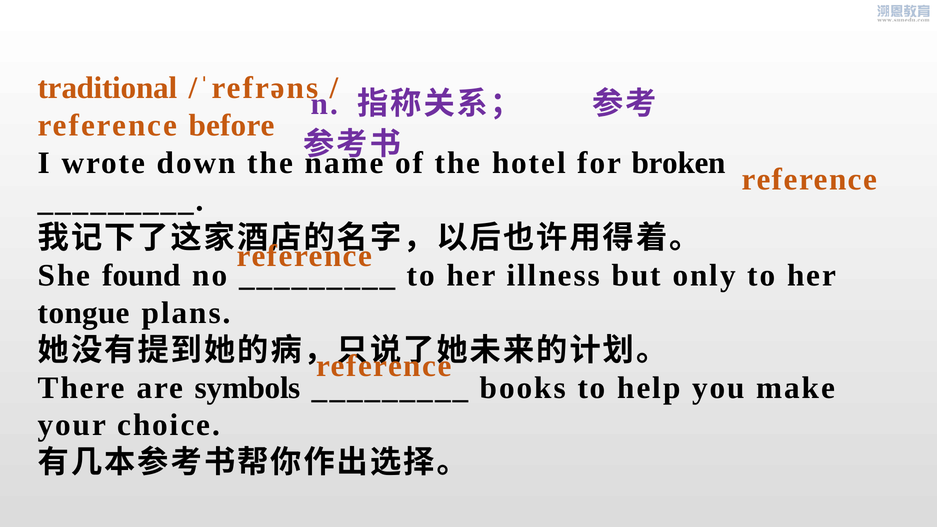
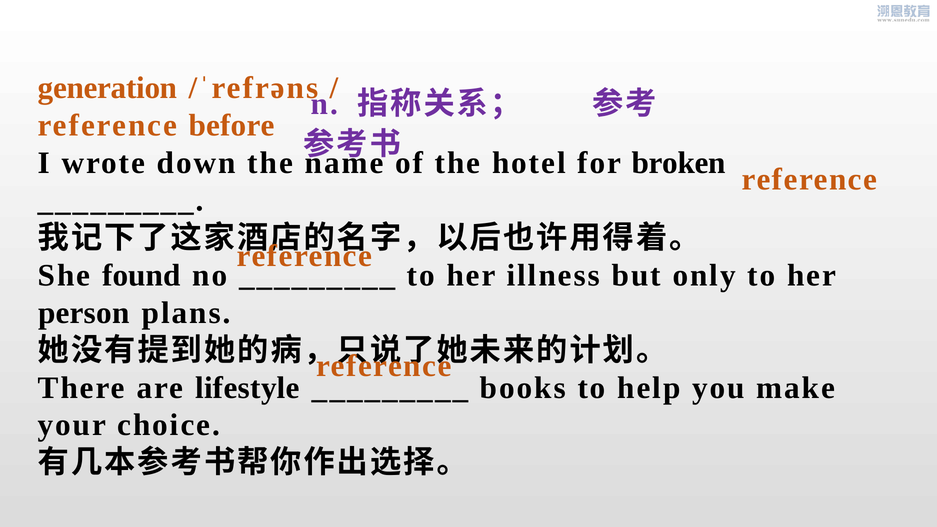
traditional: traditional -> generation
tongue: tongue -> person
symbols: symbols -> lifestyle
